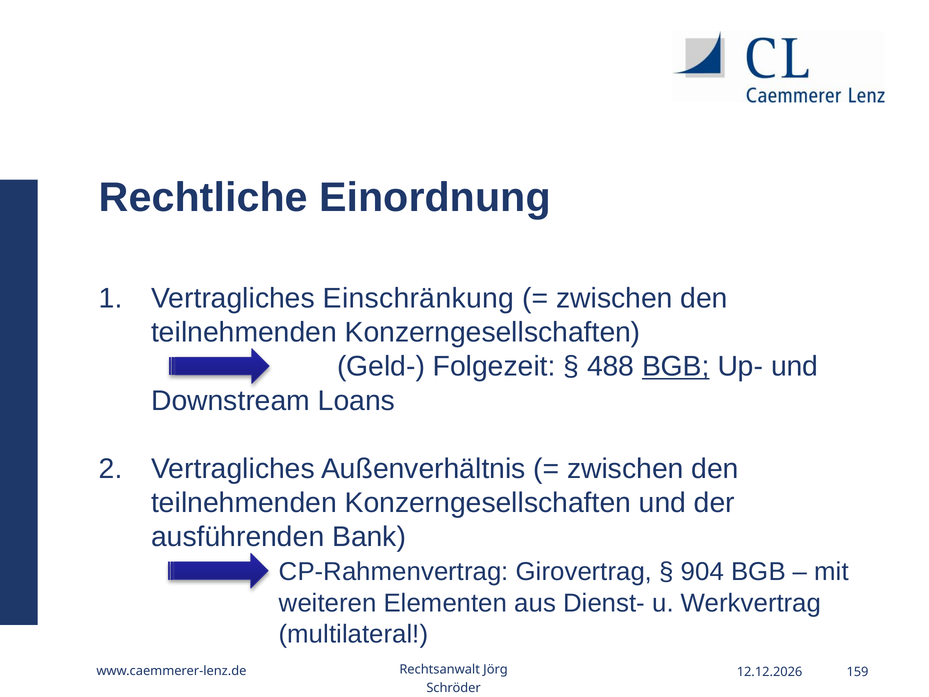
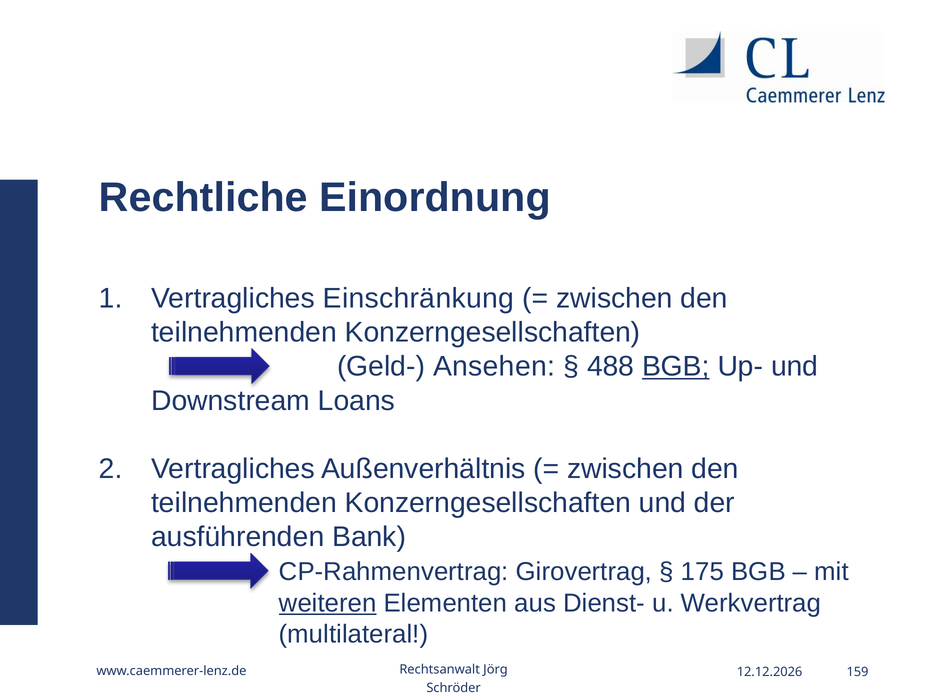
Folgezeit: Folgezeit -> Ansehen
904: 904 -> 175
weiteren underline: none -> present
